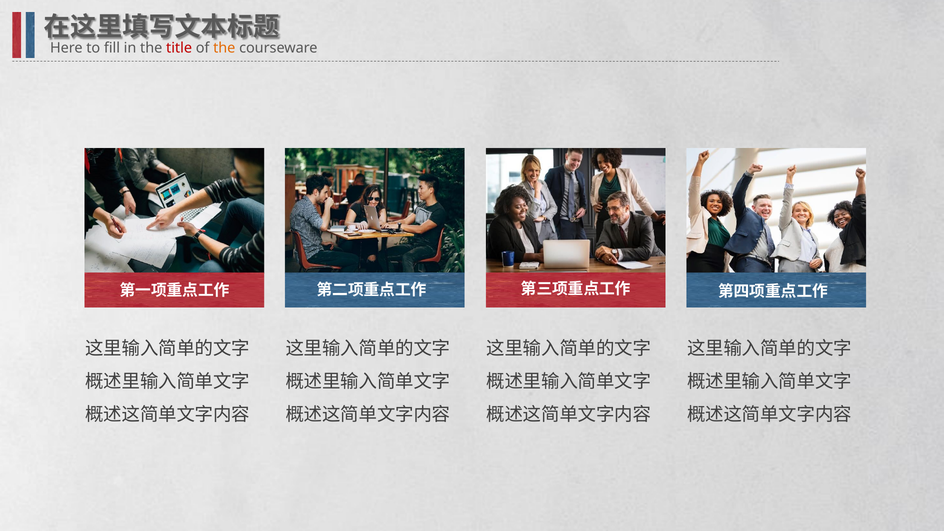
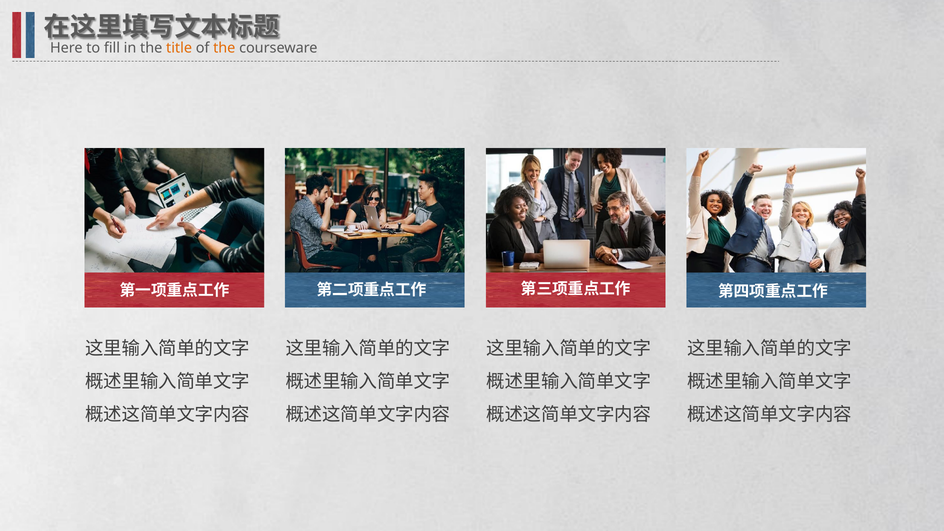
title colour: red -> orange
